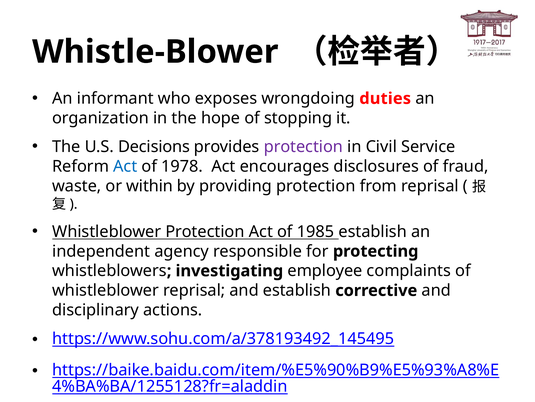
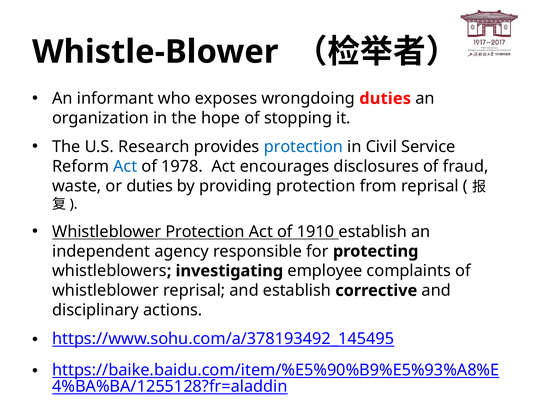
Decisions: Decisions -> Research
protection at (303, 146) colour: purple -> blue
or within: within -> duties
1985: 1985 -> 1910
